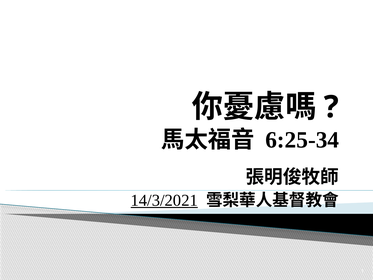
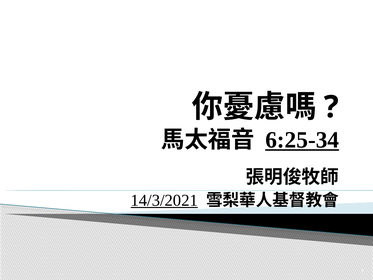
6:25-34 underline: none -> present
